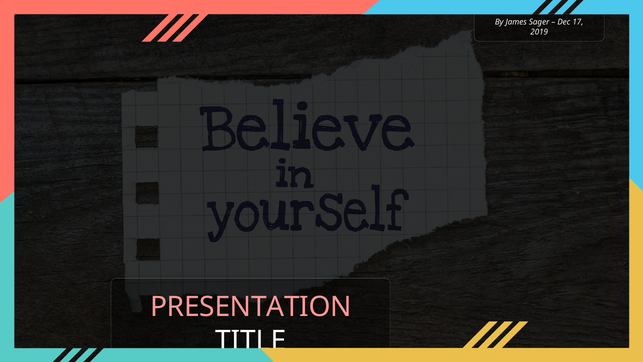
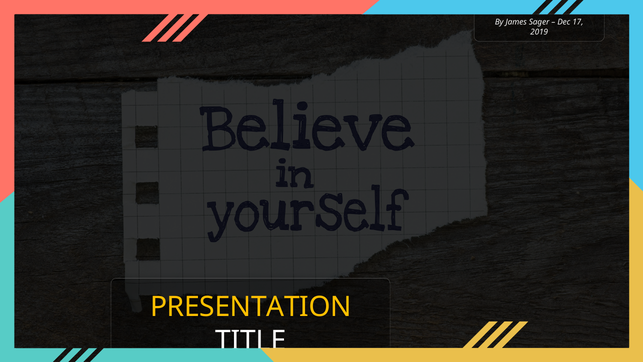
PRESENTATION at (251, 307) colour: pink -> yellow
